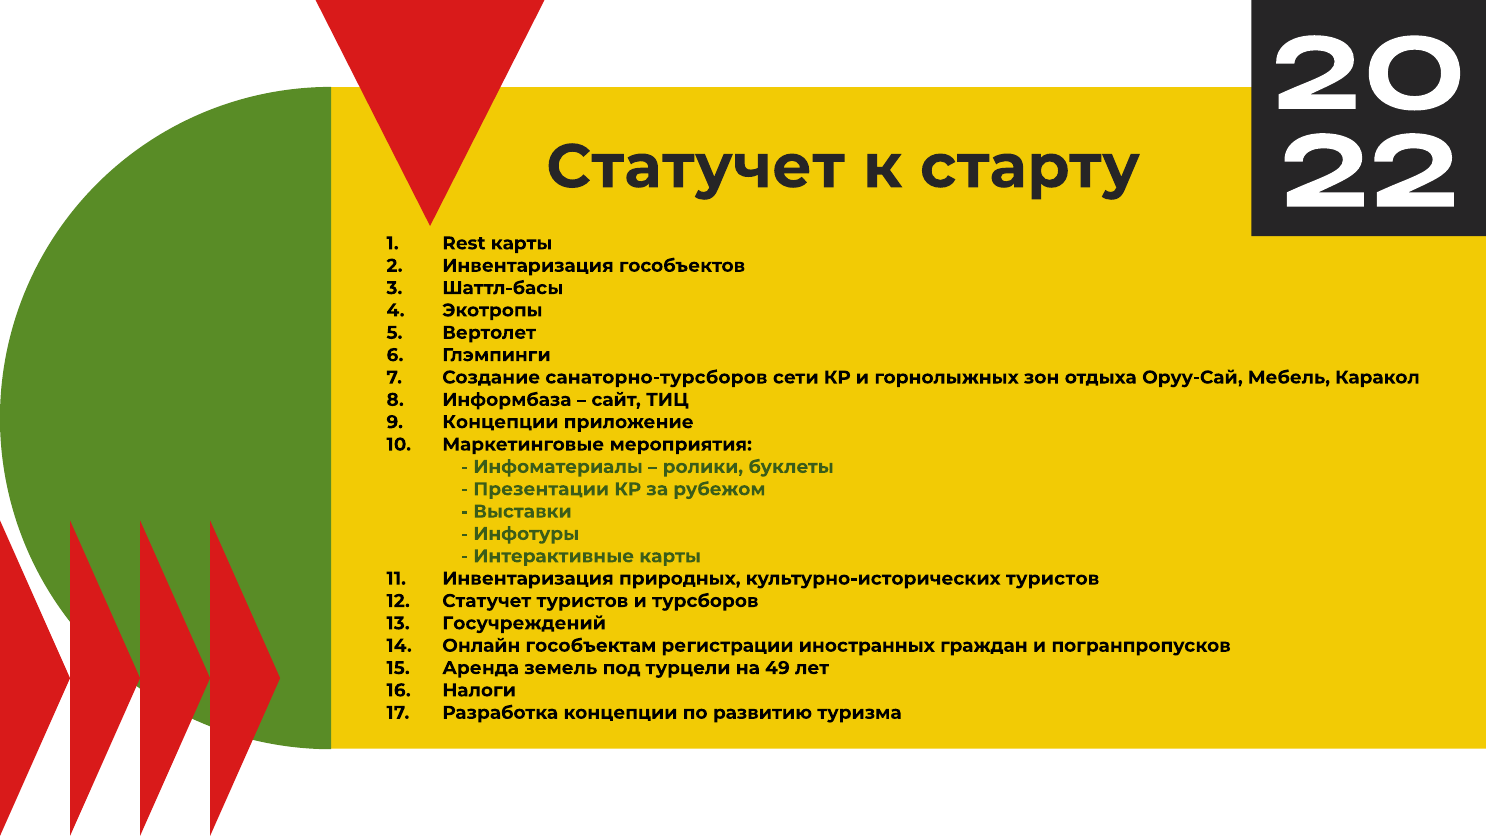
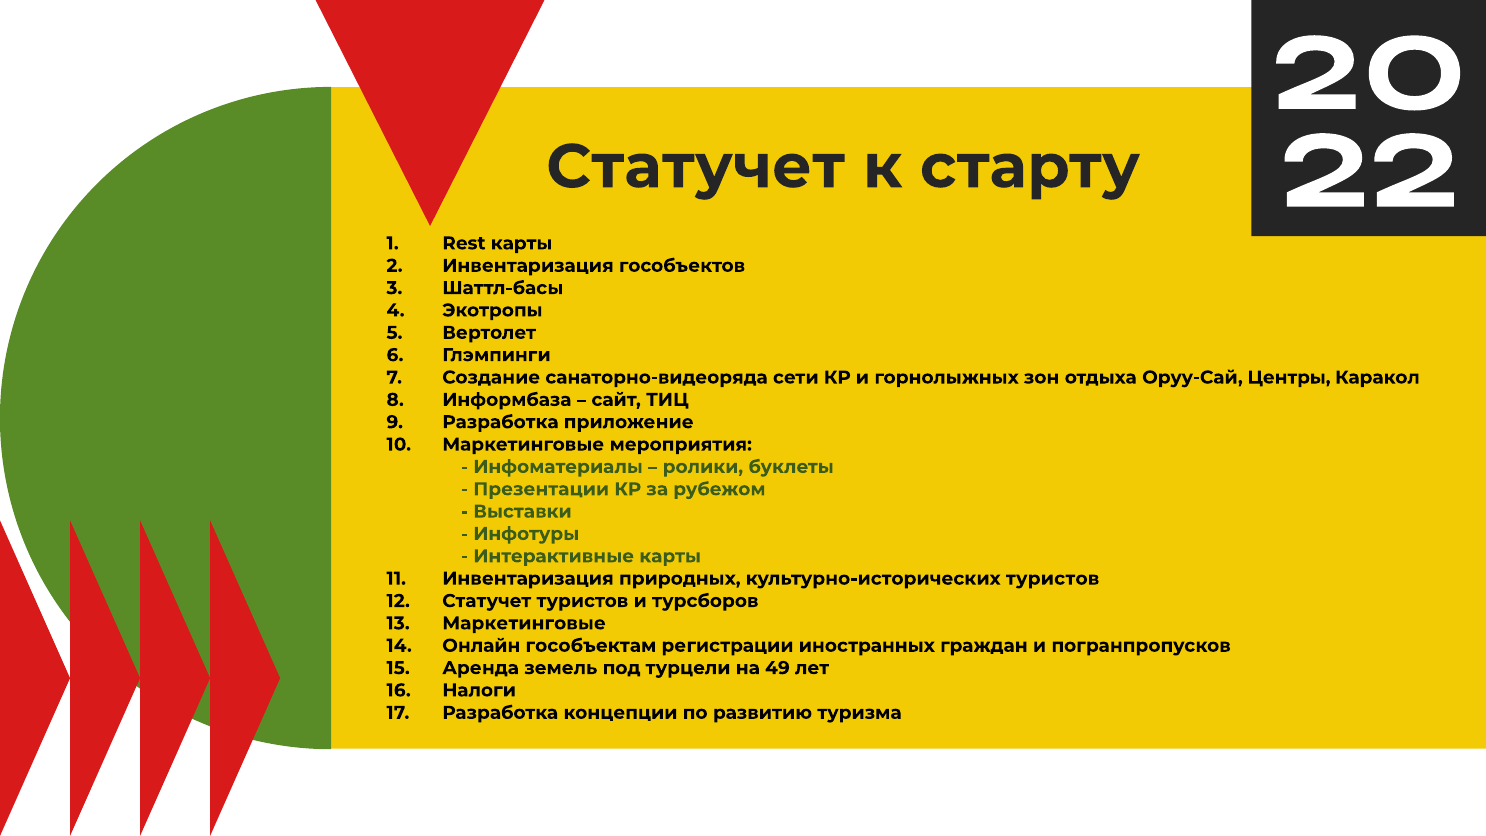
санаторно-турсборов: санаторно-турсборов -> санаторно-видеоряда
Мебель: Мебель -> Центры
Концепции at (500, 422): Концепции -> Разработка
Госучреждений at (524, 623): Госучреждений -> Маркетинговые
